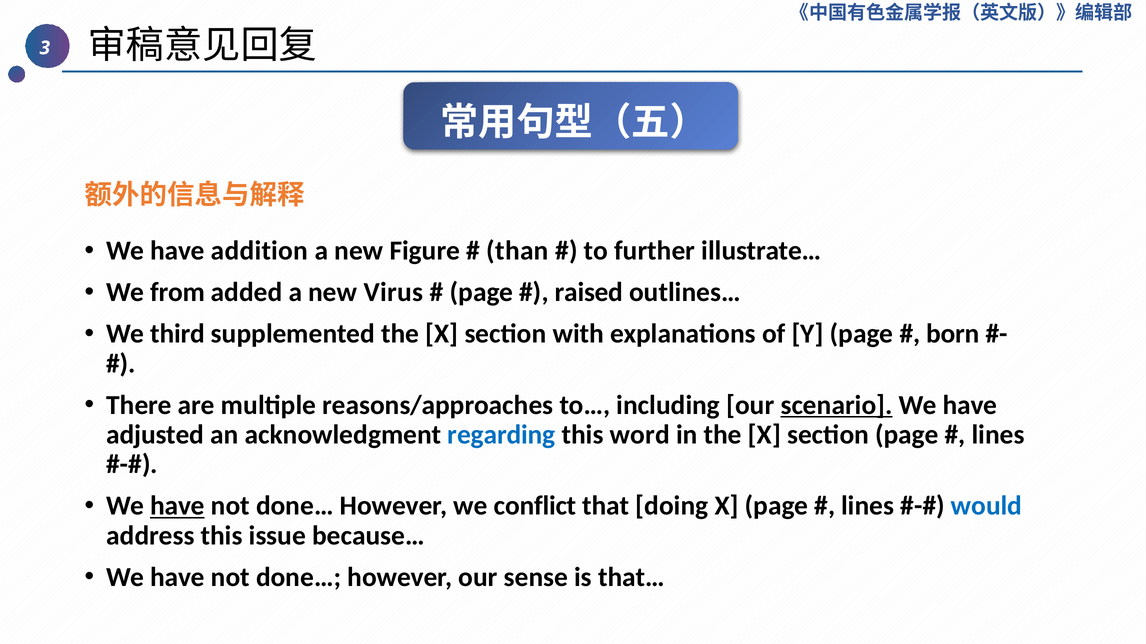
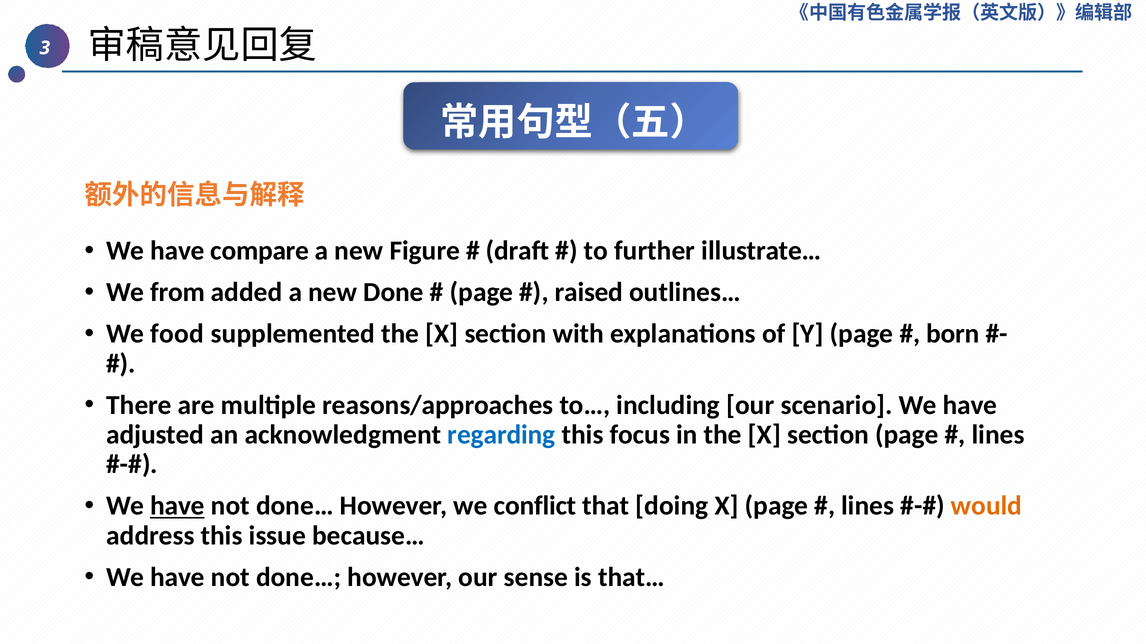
addition: addition -> compare
than: than -> draft
Virus: Virus -> Done
third: third -> food
scenario underline: present -> none
word: word -> focus
would colour: blue -> orange
